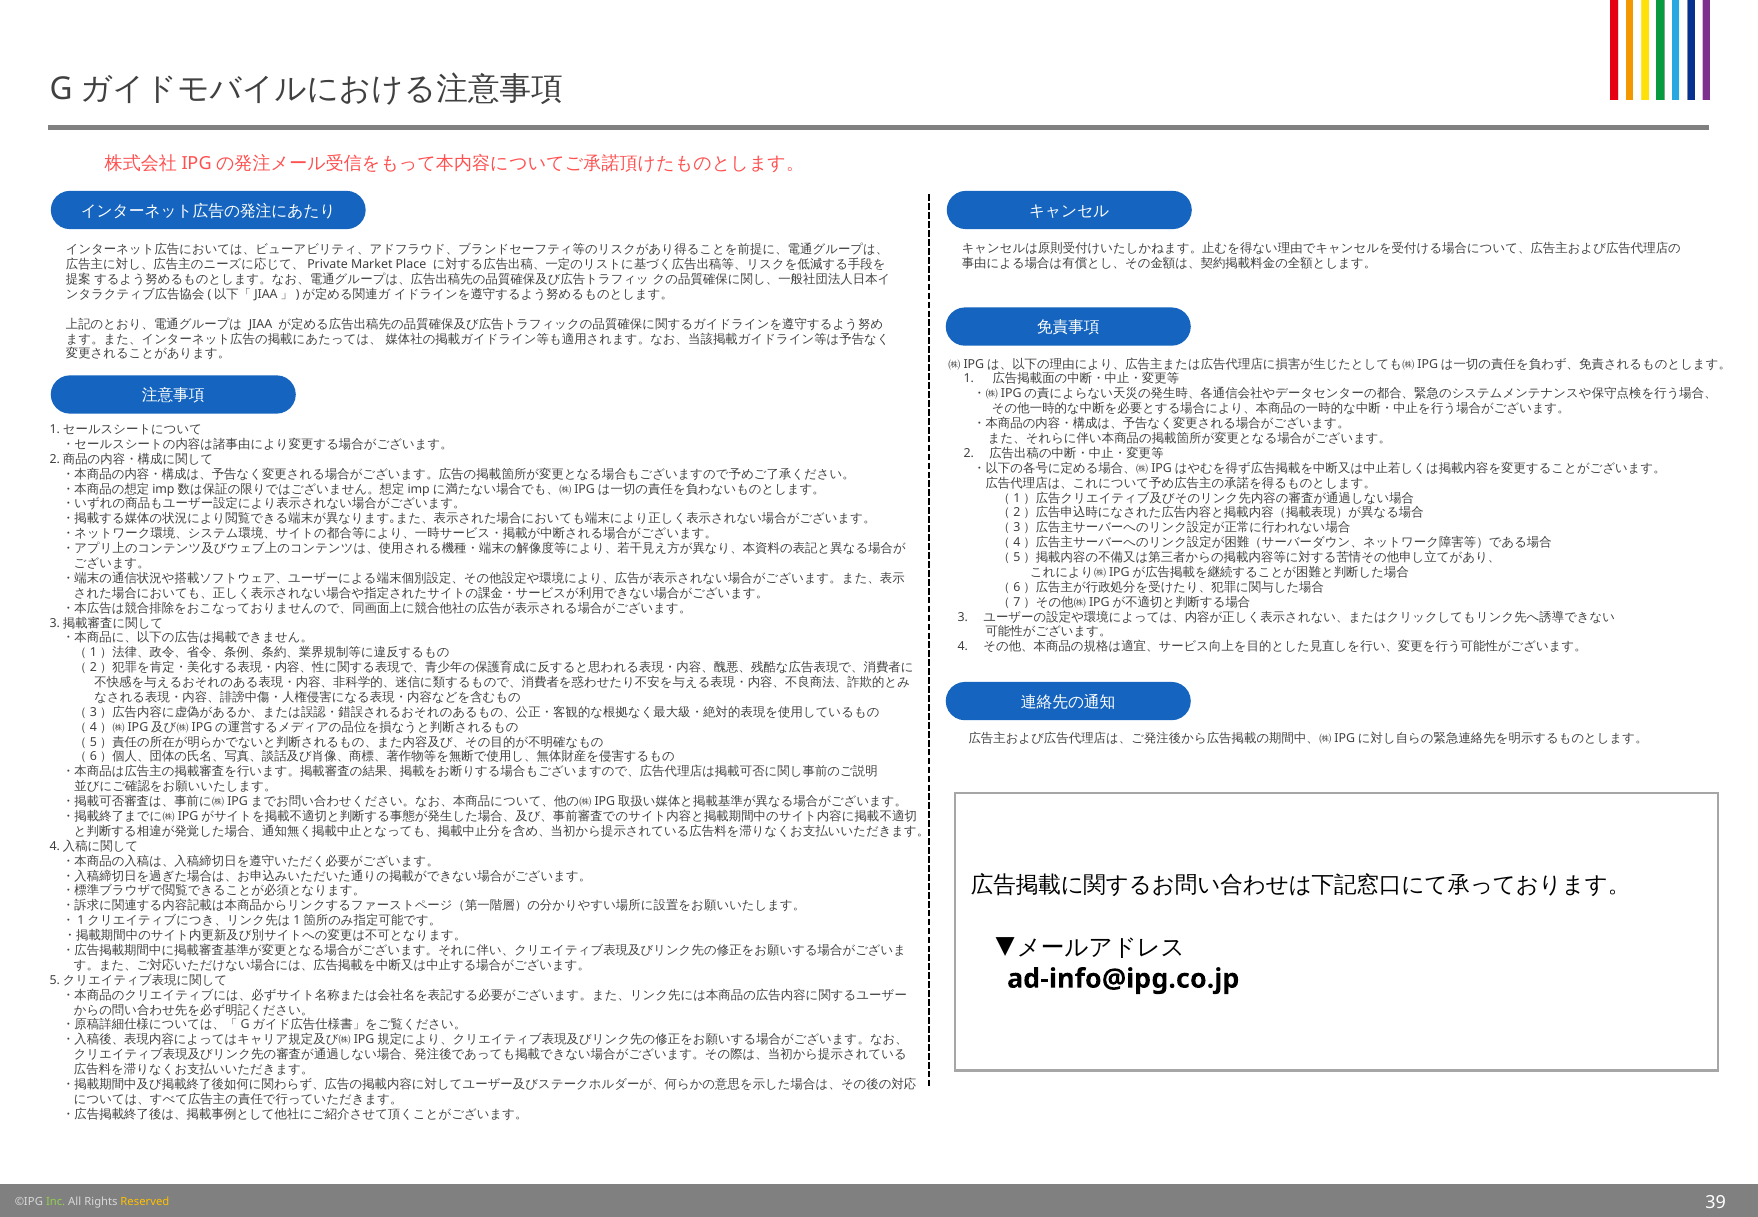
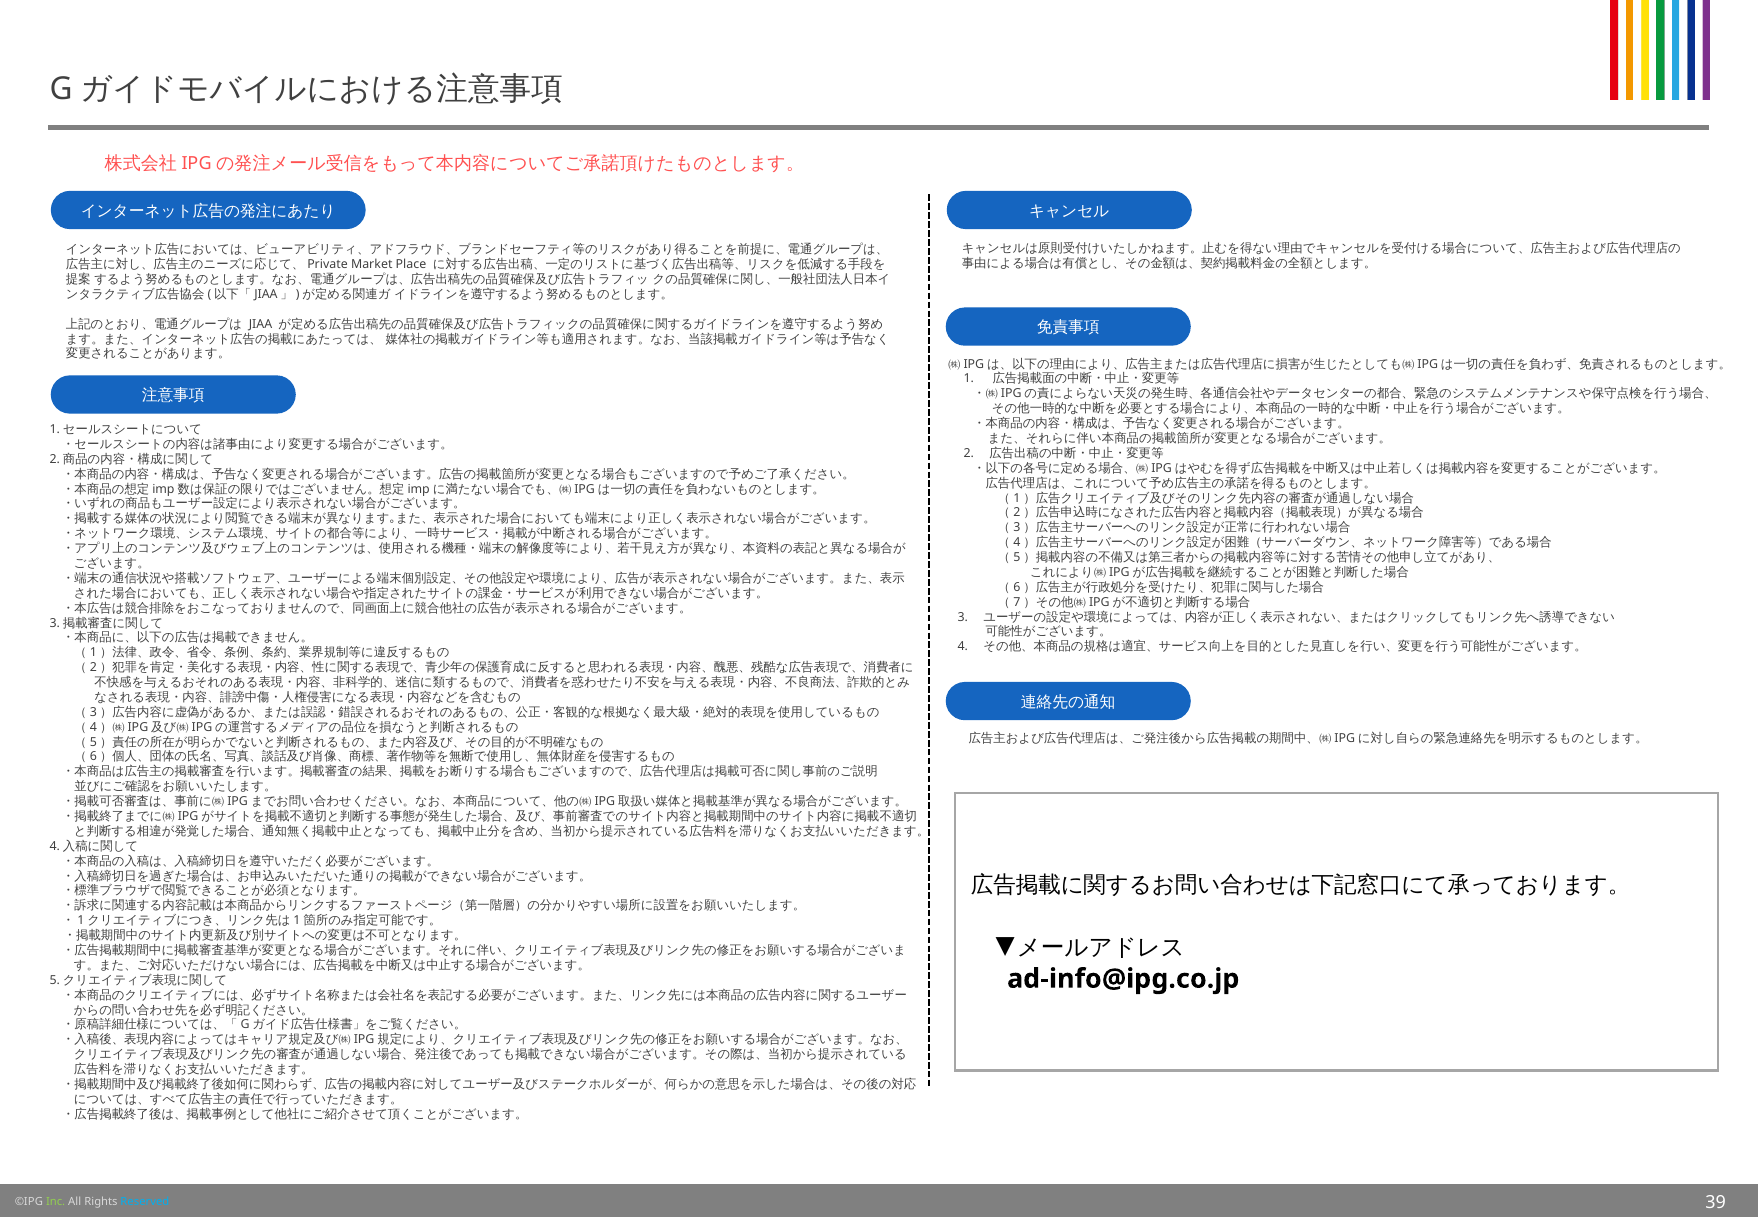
Reserved colour: yellow -> light blue
